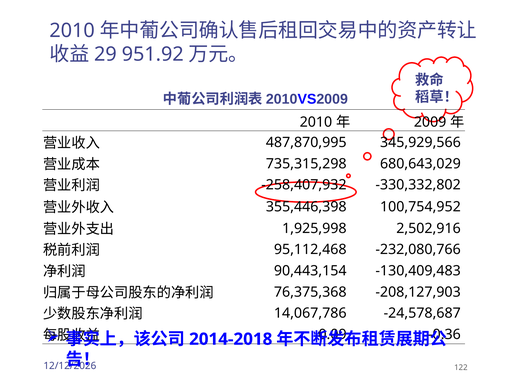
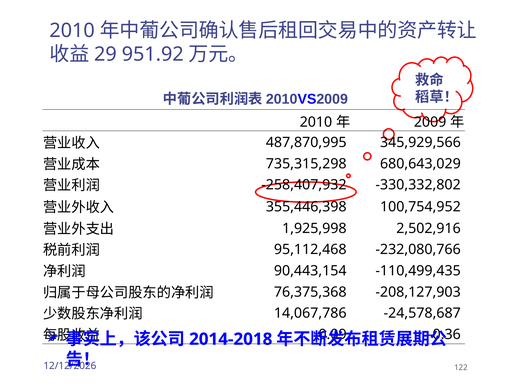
-130,409,483: -130,409,483 -> -110,499,435
